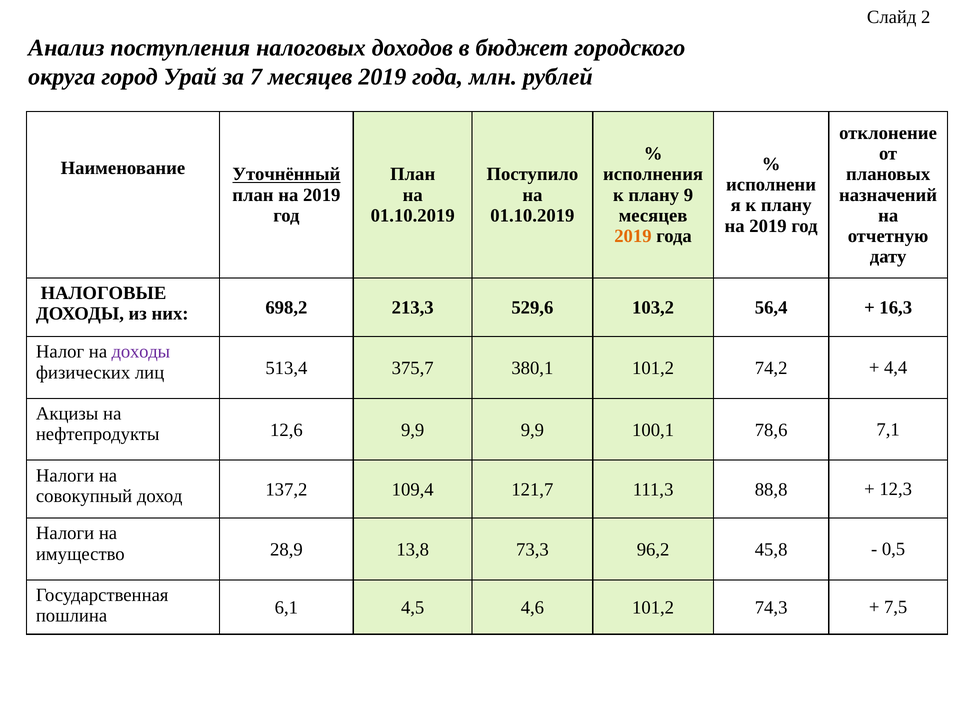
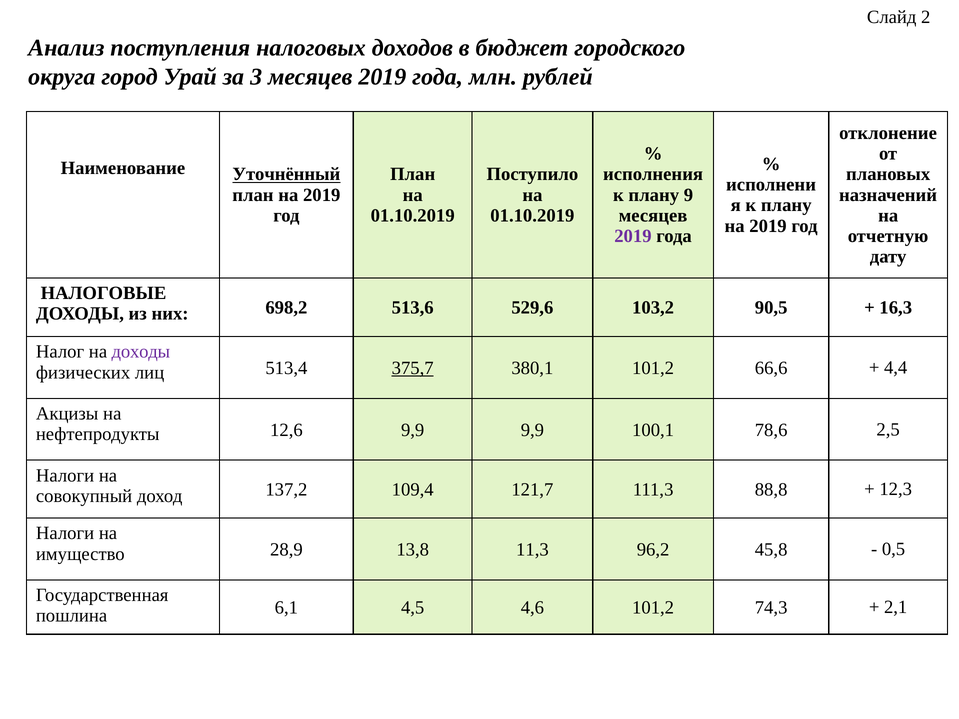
7: 7 -> 3
2019 at (633, 236) colour: orange -> purple
213,3: 213,3 -> 513,6
56,4: 56,4 -> 90,5
375,7 underline: none -> present
74,2: 74,2 -> 66,6
7,1: 7,1 -> 2,5
73,3: 73,3 -> 11,3
7,5: 7,5 -> 2,1
